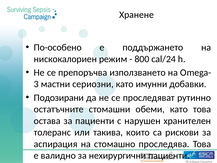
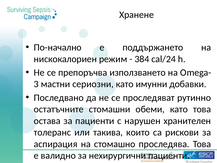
По-особено: По-особено -> По-начално
800: 800 -> 384
Подозирани: Подозирани -> Последвано
